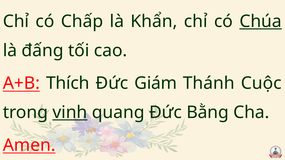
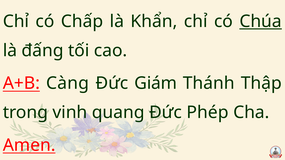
Thích: Thích -> Càng
Cuộc: Cuộc -> Thập
vinh underline: present -> none
Bằng: Bằng -> Phép
